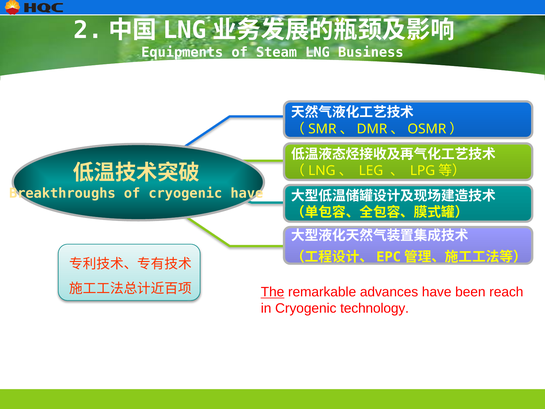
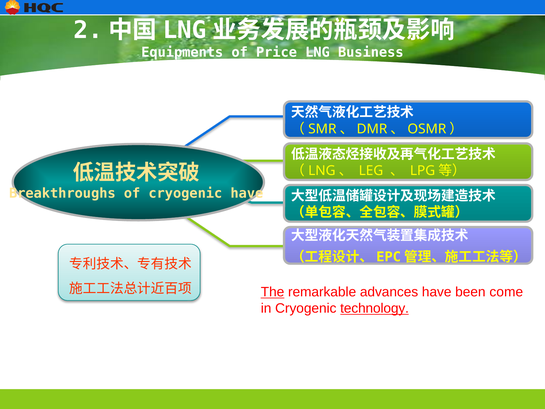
Steam: Steam -> Price
reach: reach -> come
technology underline: none -> present
